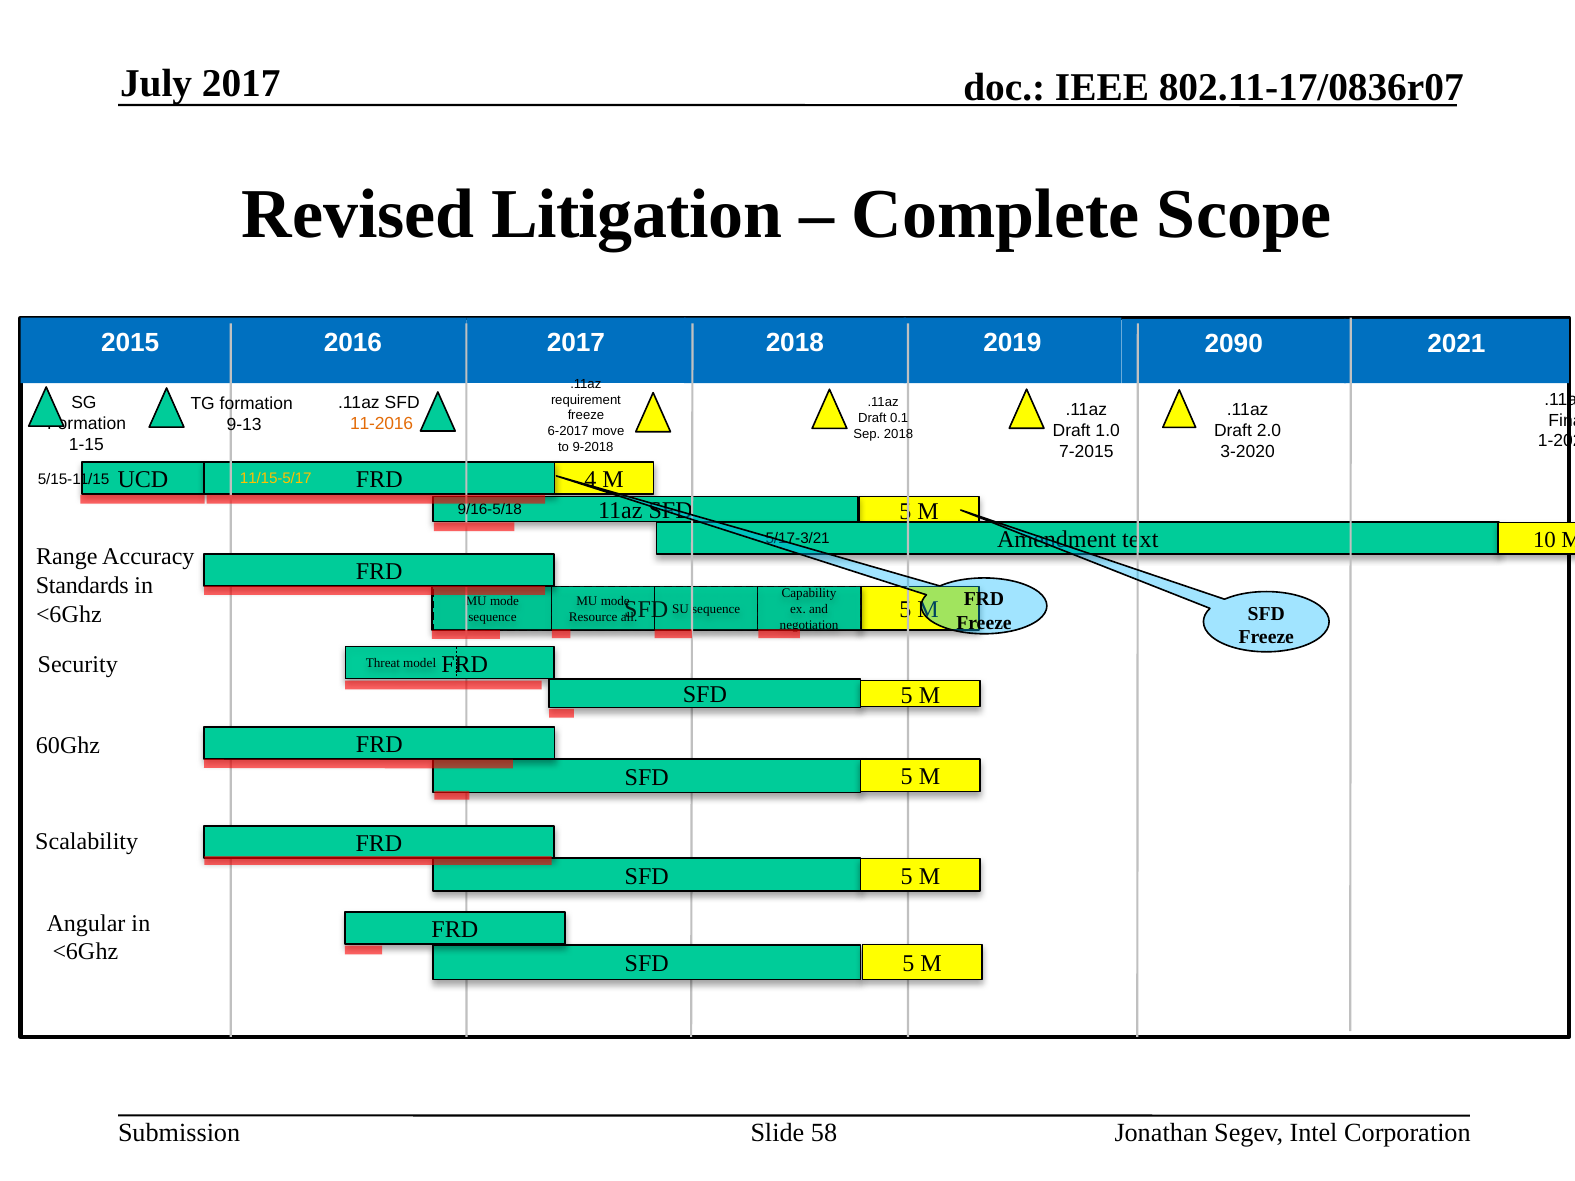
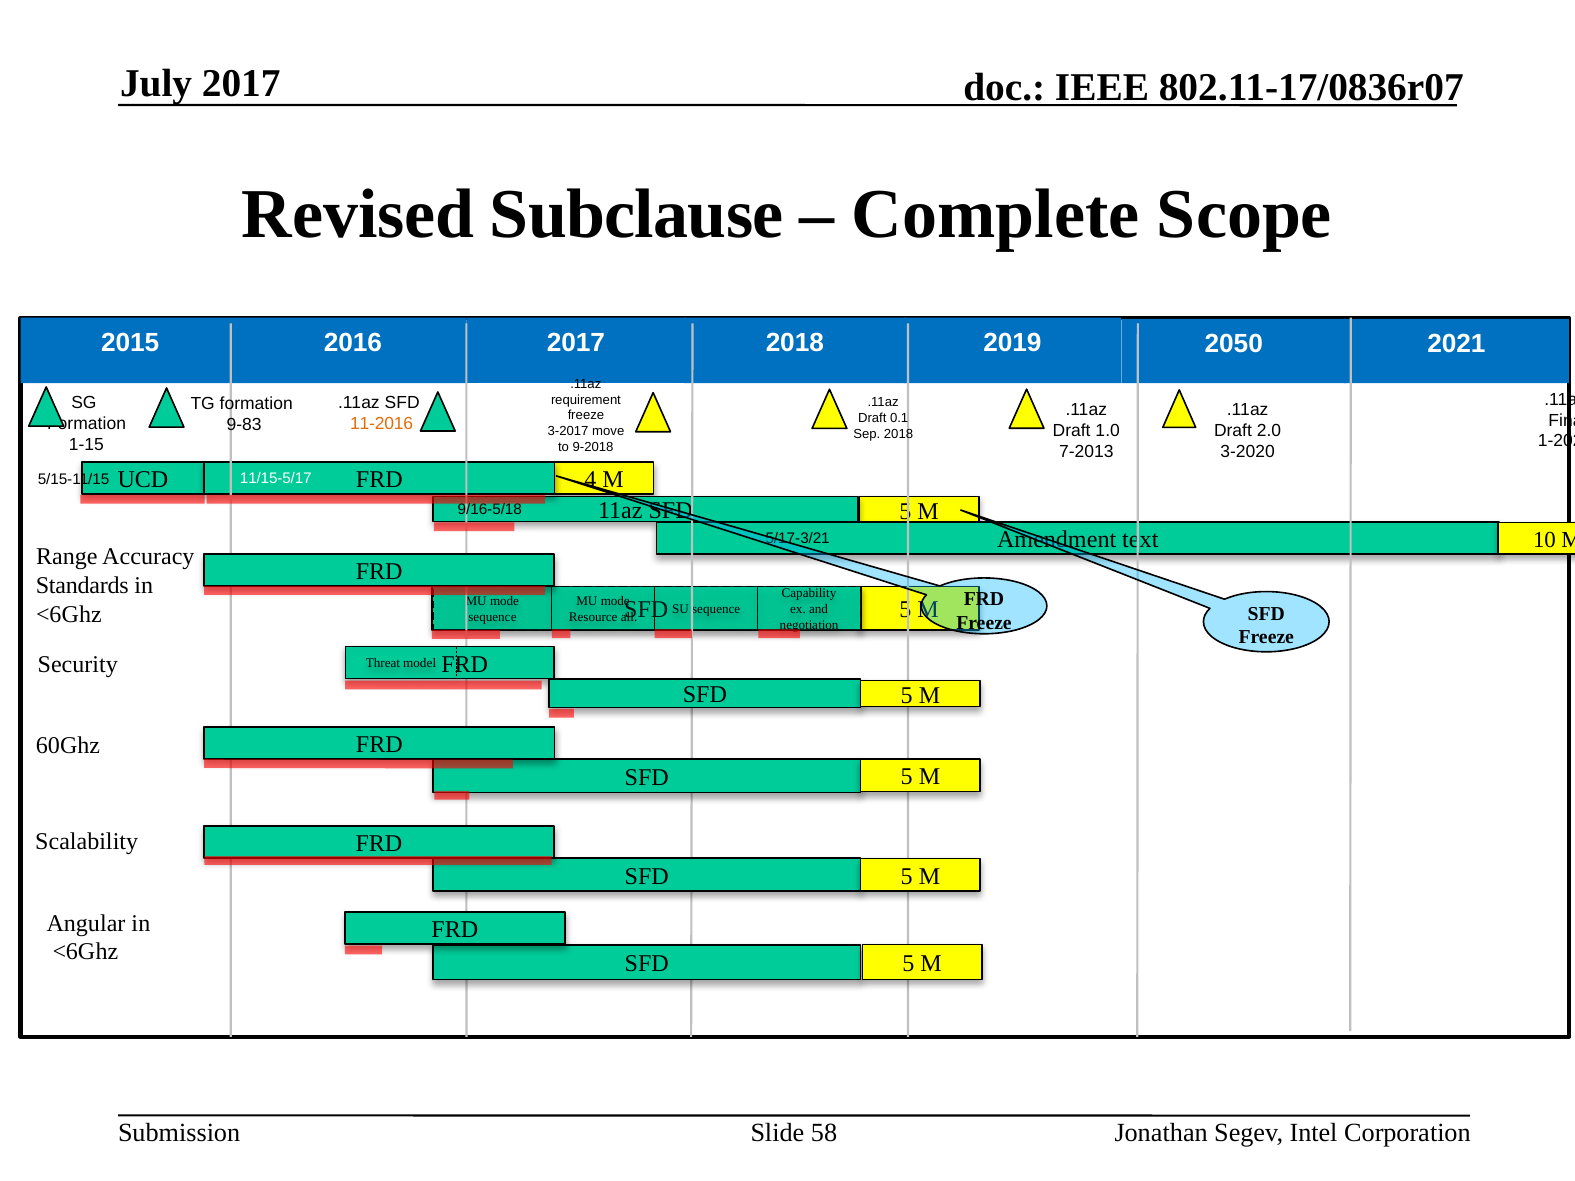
Litigation: Litigation -> Subclause
2090: 2090 -> 2050
9-13: 9-13 -> 9-83
6-2017: 6-2017 -> 3-2017
7-2015: 7-2015 -> 7-2013
11/15-5/17 colour: yellow -> white
